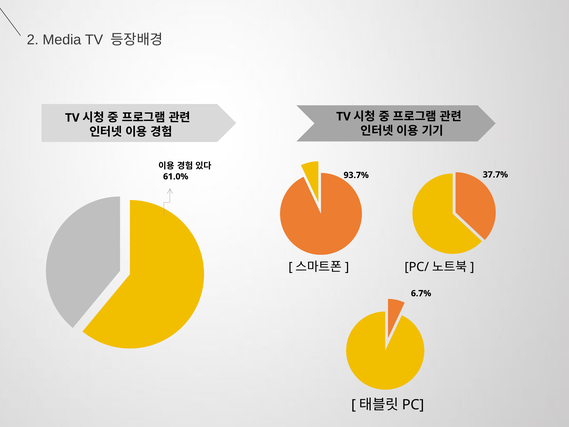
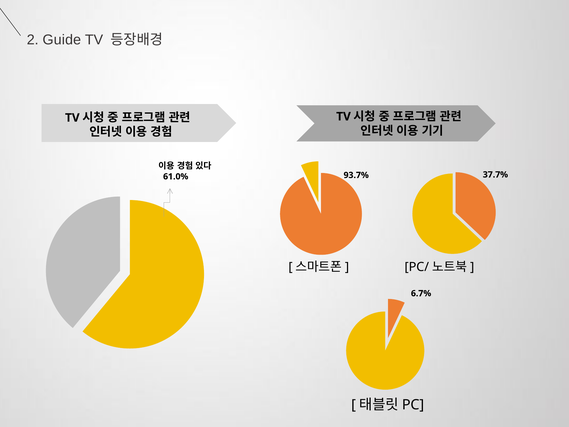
Media: Media -> Guide
